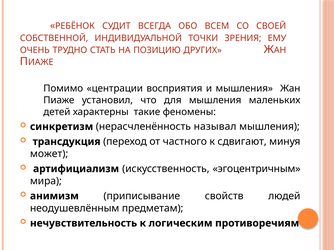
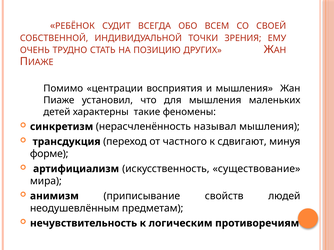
может: может -> форме
эгоцентричным: эгоцентричным -> существование
